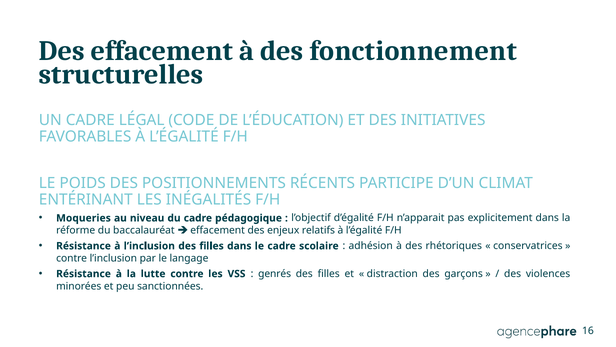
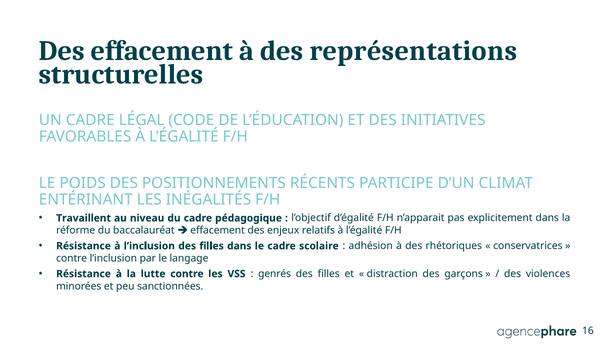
fonctionnement: fonctionnement -> représentations
Moqueries: Moqueries -> Travaillent
